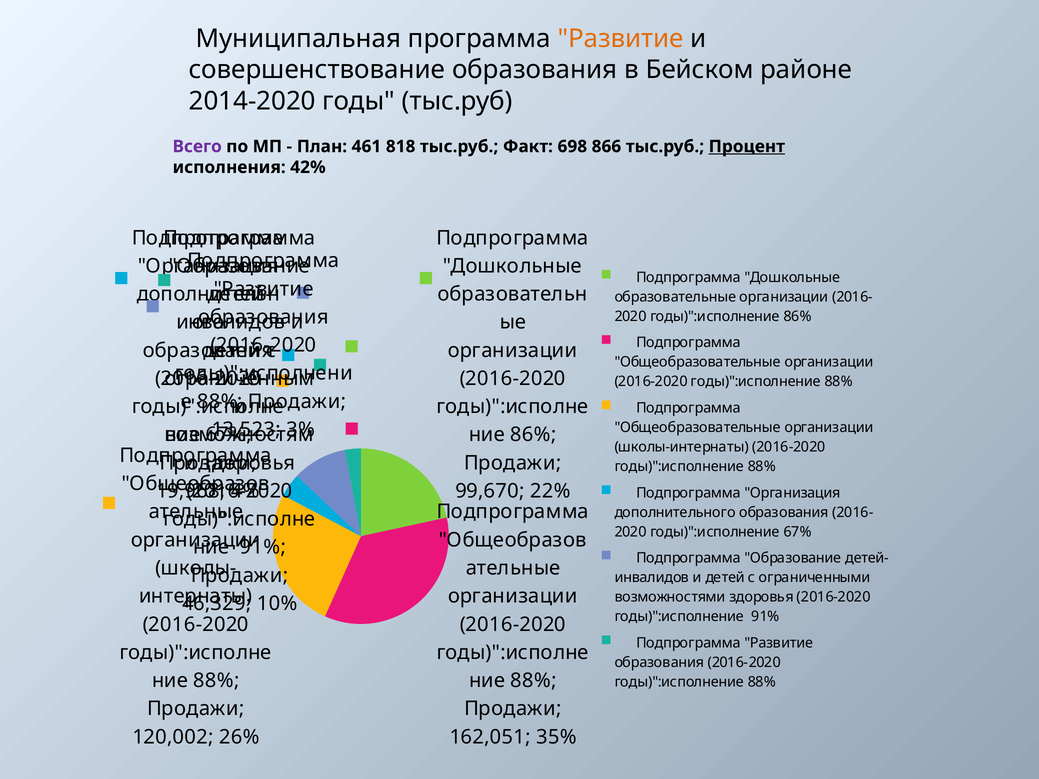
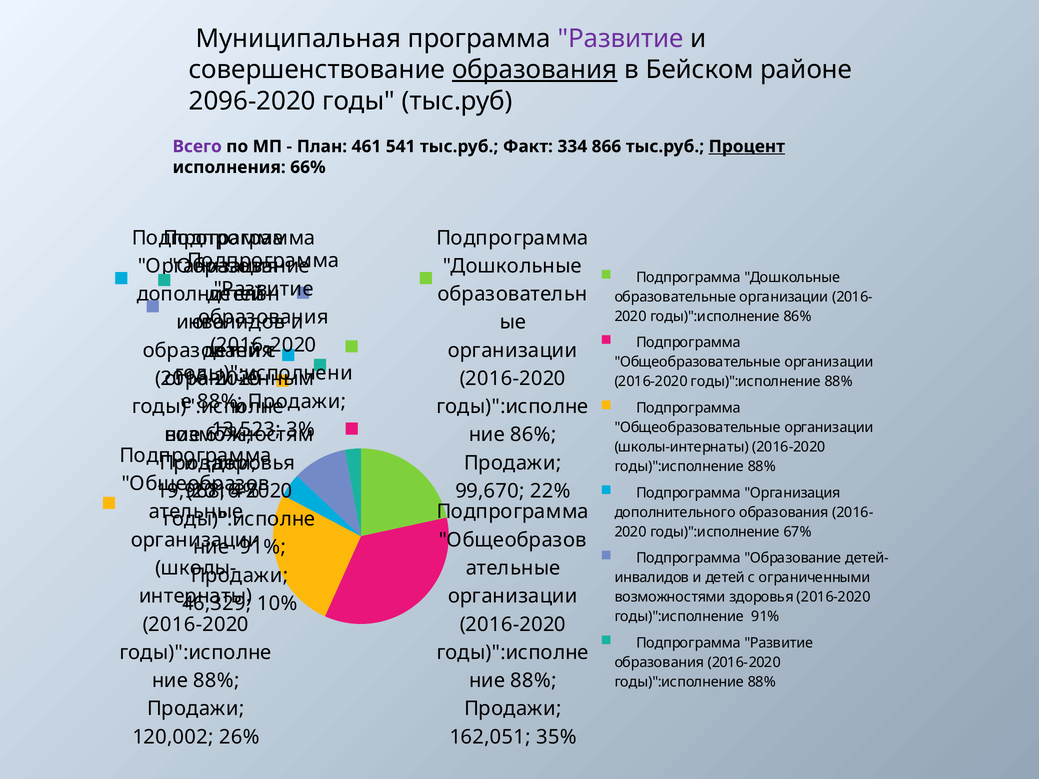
Развитие at (621, 39) colour: orange -> purple
образования at (535, 70) underline: none -> present
2014-2020: 2014-2020 -> 2096-2020
818: 818 -> 541
698: 698 -> 334
42%: 42% -> 66%
